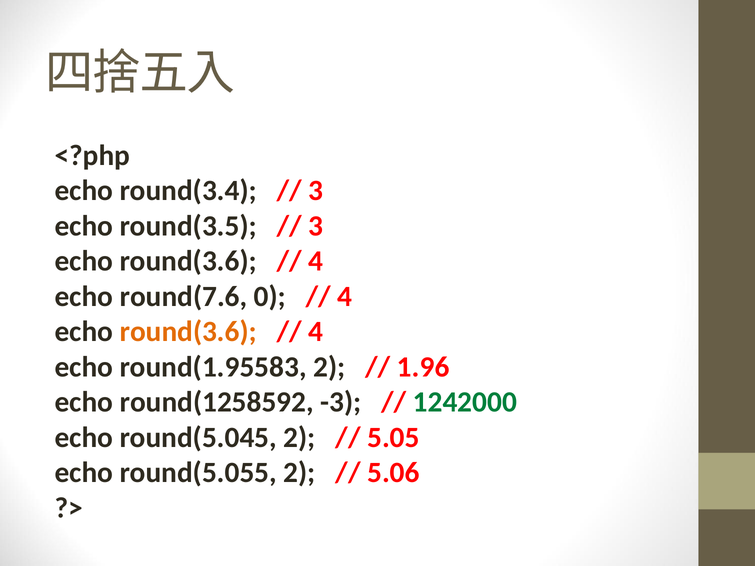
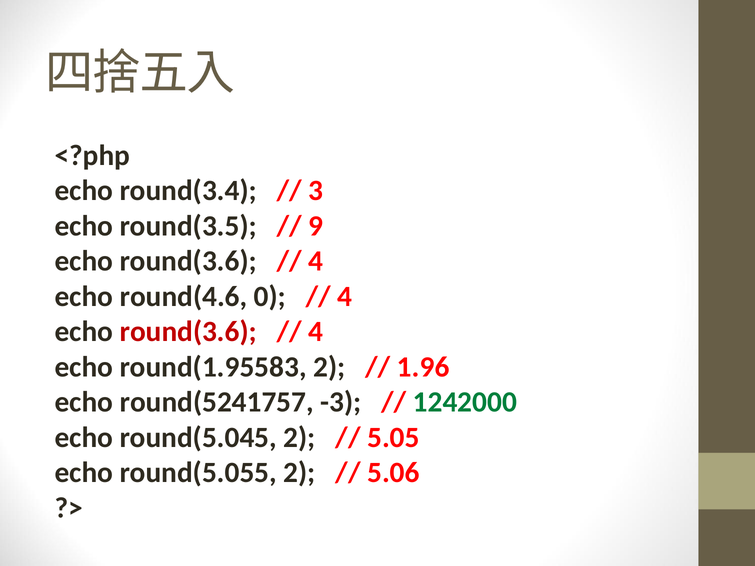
3 at (316, 226): 3 -> 9
round(7.6: round(7.6 -> round(4.6
round(3.6 at (188, 332) colour: orange -> red
round(1258592: round(1258592 -> round(5241757
